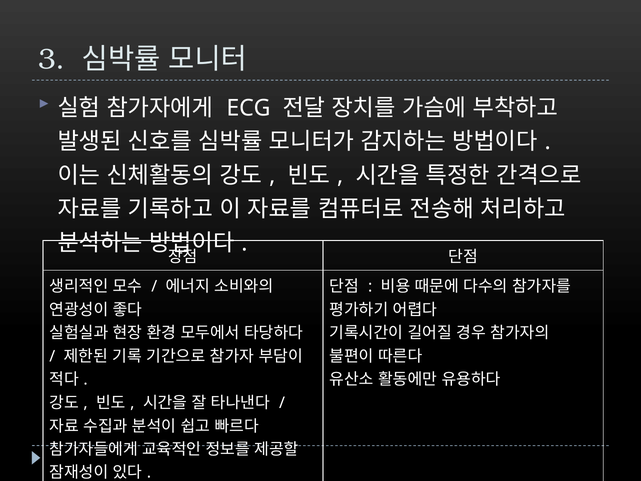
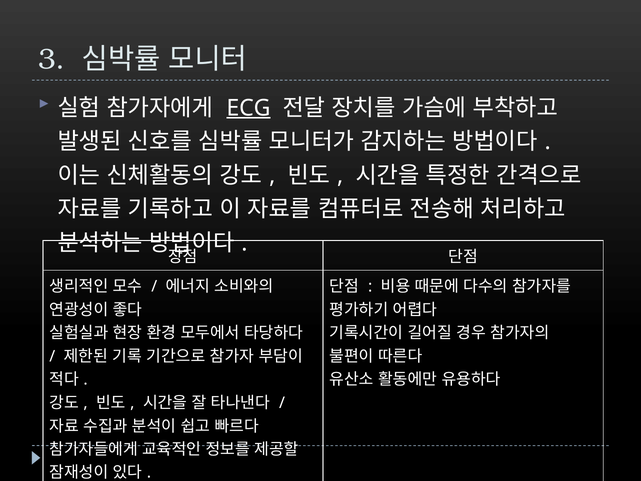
ECG underline: none -> present
